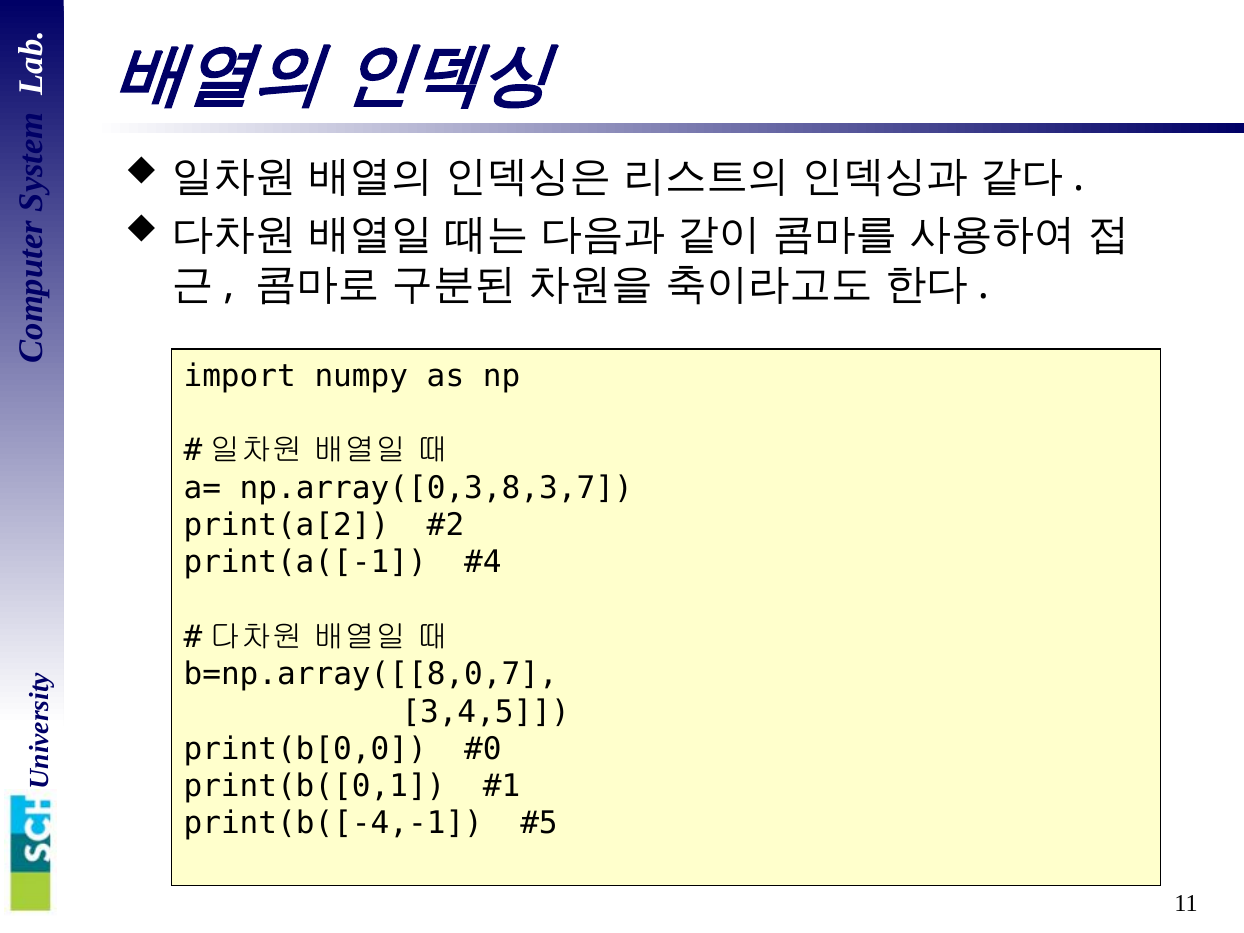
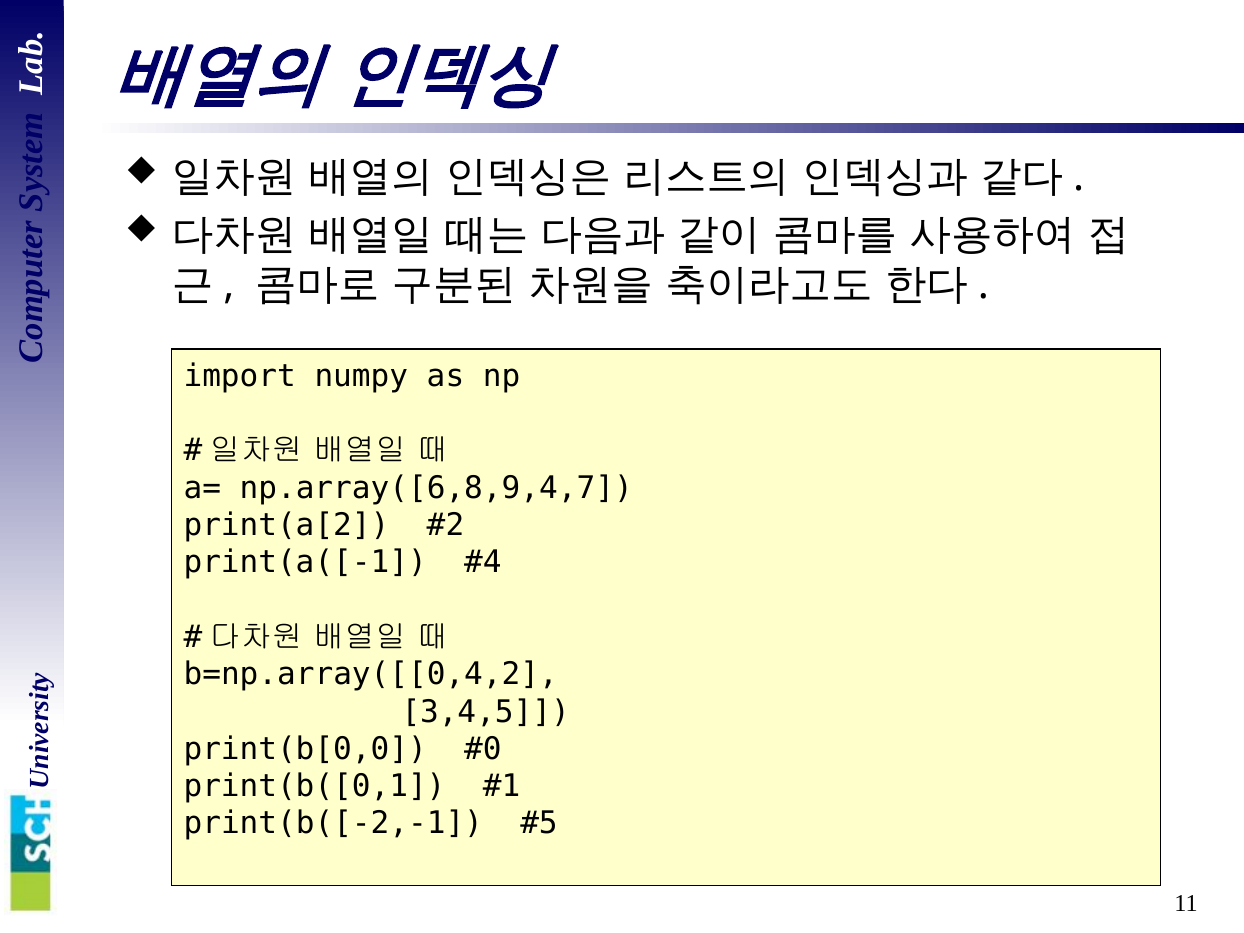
np.array([0,3,8,3,7: np.array([0,3,8,3,7 -> np.array([6,8,9,4,7
b=np.array([[8,0,7: b=np.array([[8,0,7 -> b=np.array([[0,4,2
print(b([-4,-1: print(b([-4,-1 -> print(b([-2,-1
